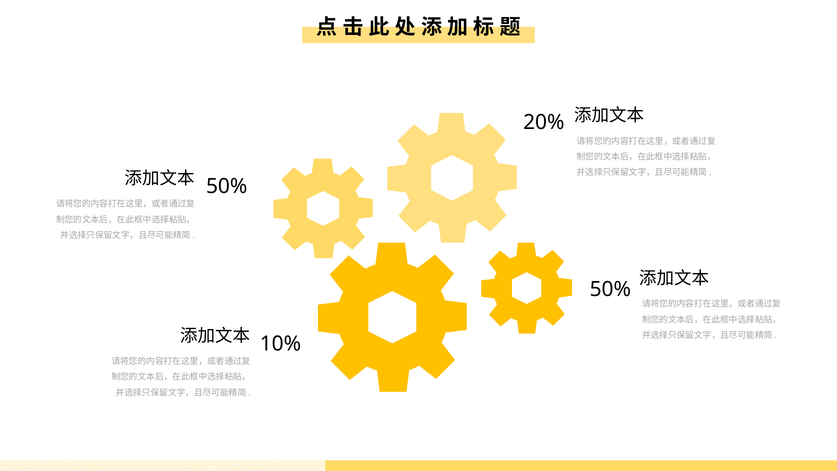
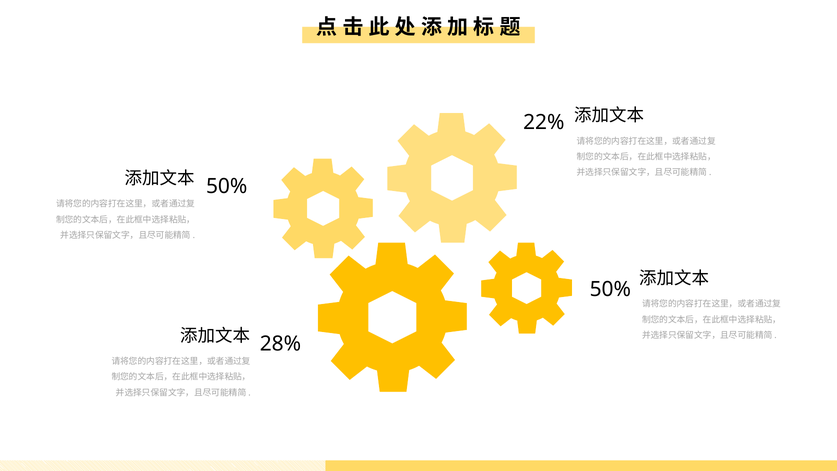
20%: 20% -> 22%
10%: 10% -> 28%
